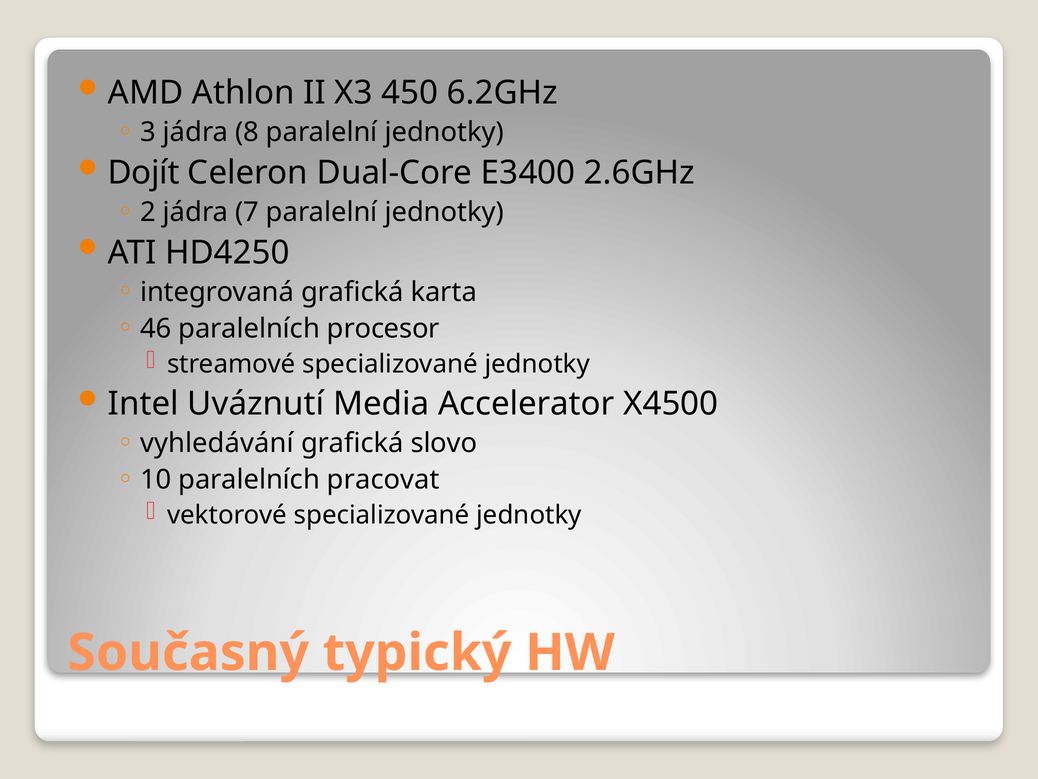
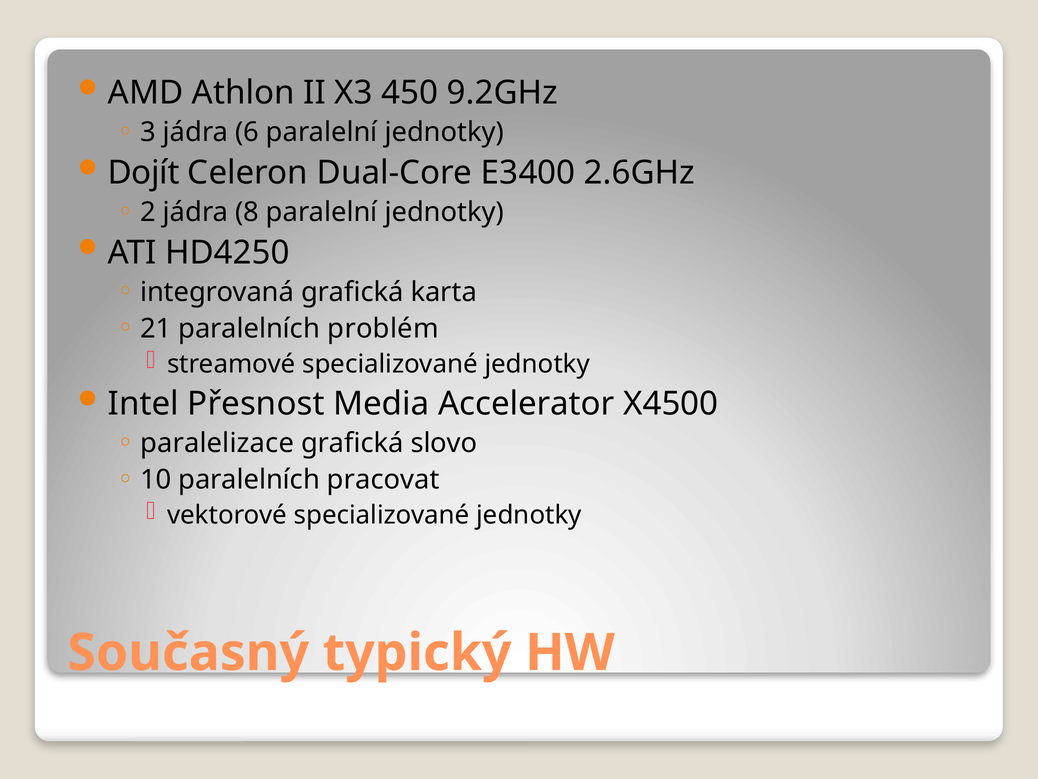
6.2GHz: 6.2GHz -> 9.2GHz
8: 8 -> 6
7: 7 -> 8
46: 46 -> 21
procesor: procesor -> problém
Uváznutí: Uváznutí -> Přesnost
vyhledávání: vyhledávání -> paralelizace
